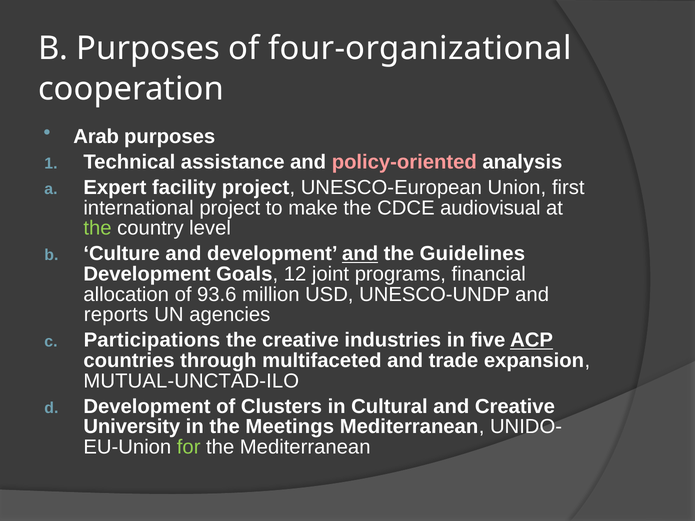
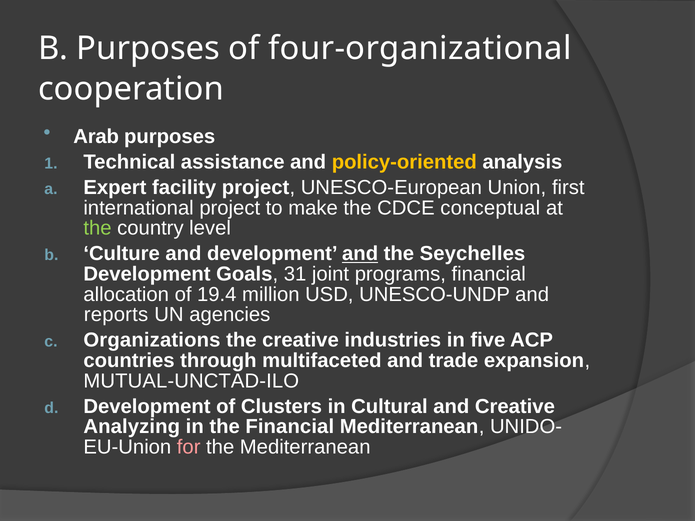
policy-oriented colour: pink -> yellow
audiovisual: audiovisual -> conceptual
Guidelines: Guidelines -> Seychelles
12: 12 -> 31
93.6: 93.6 -> 19.4
Participations: Participations -> Organizations
ACP underline: present -> none
University: University -> Analyzing
the Meetings: Meetings -> Financial
for colour: light green -> pink
